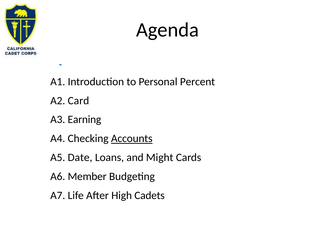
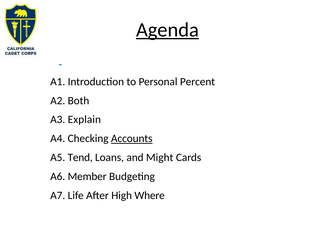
Agenda underline: none -> present
Card: Card -> Both
Earning: Earning -> Explain
Date: Date -> Tend
Cadets: Cadets -> Where
